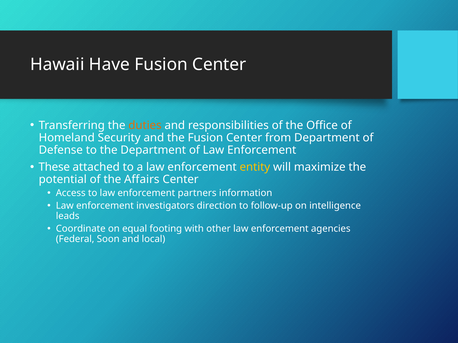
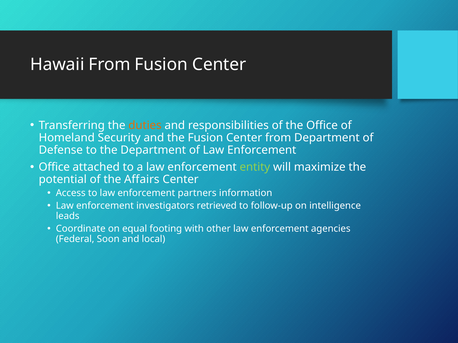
Hawaii Have: Have -> From
These at (54, 167): These -> Office
entity colour: yellow -> light green
direction: direction -> retrieved
